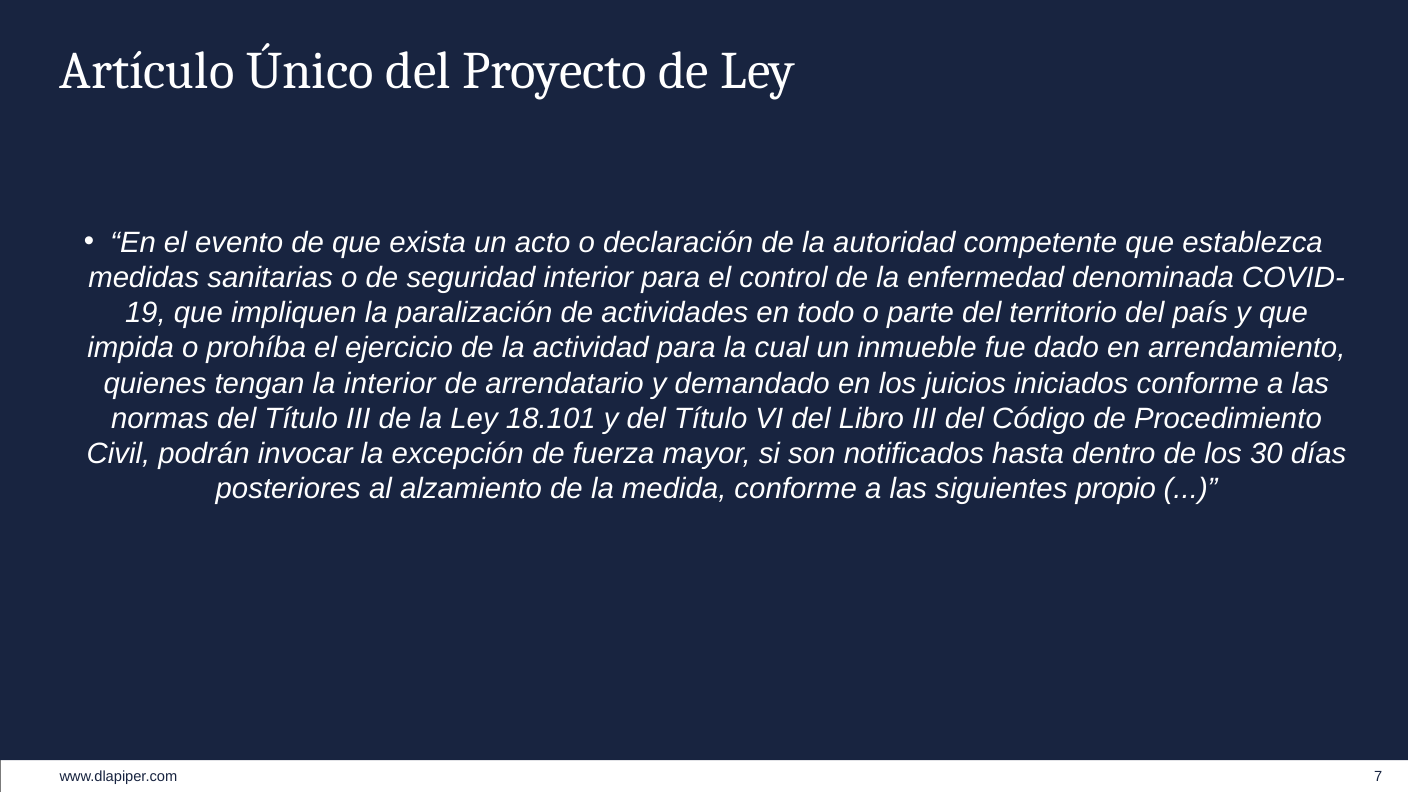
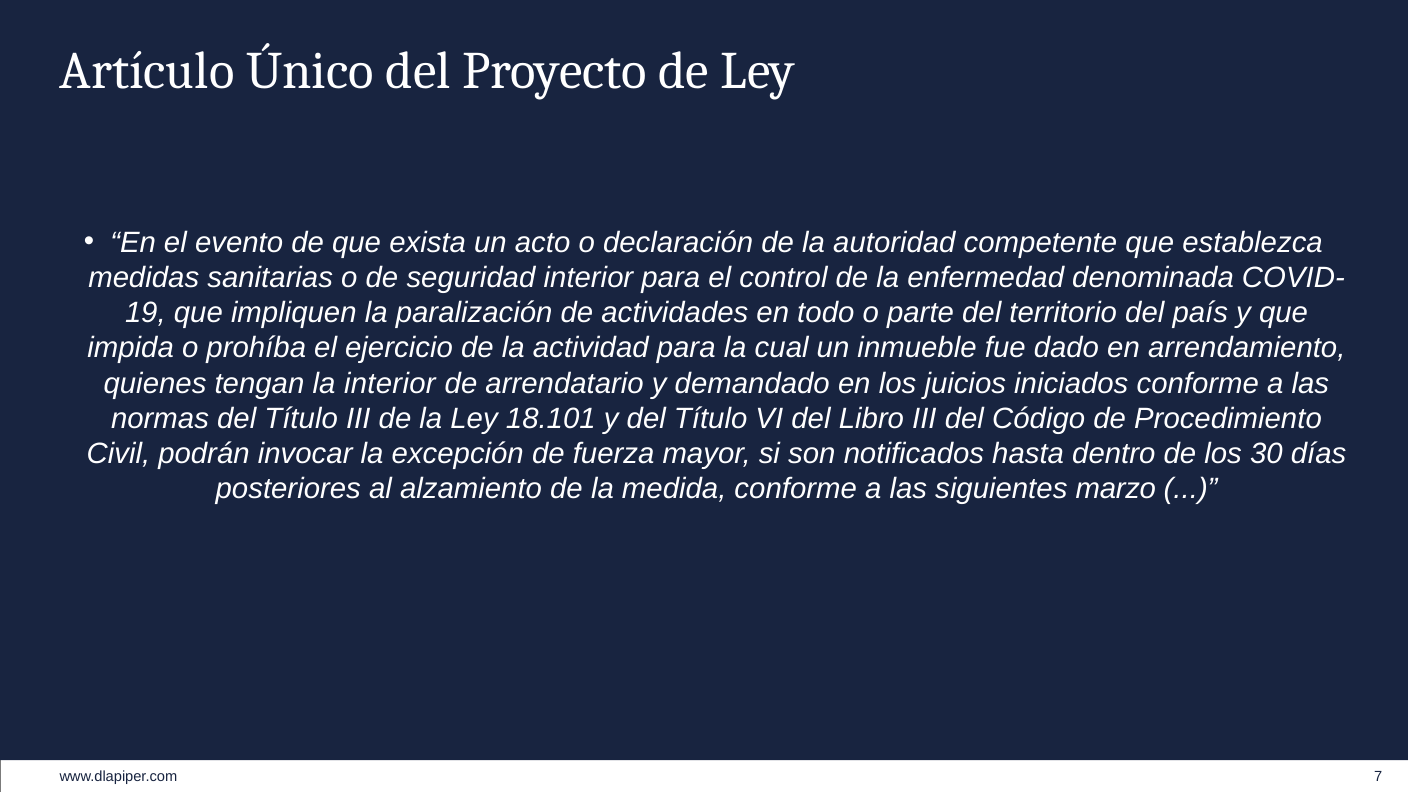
propio: propio -> marzo
